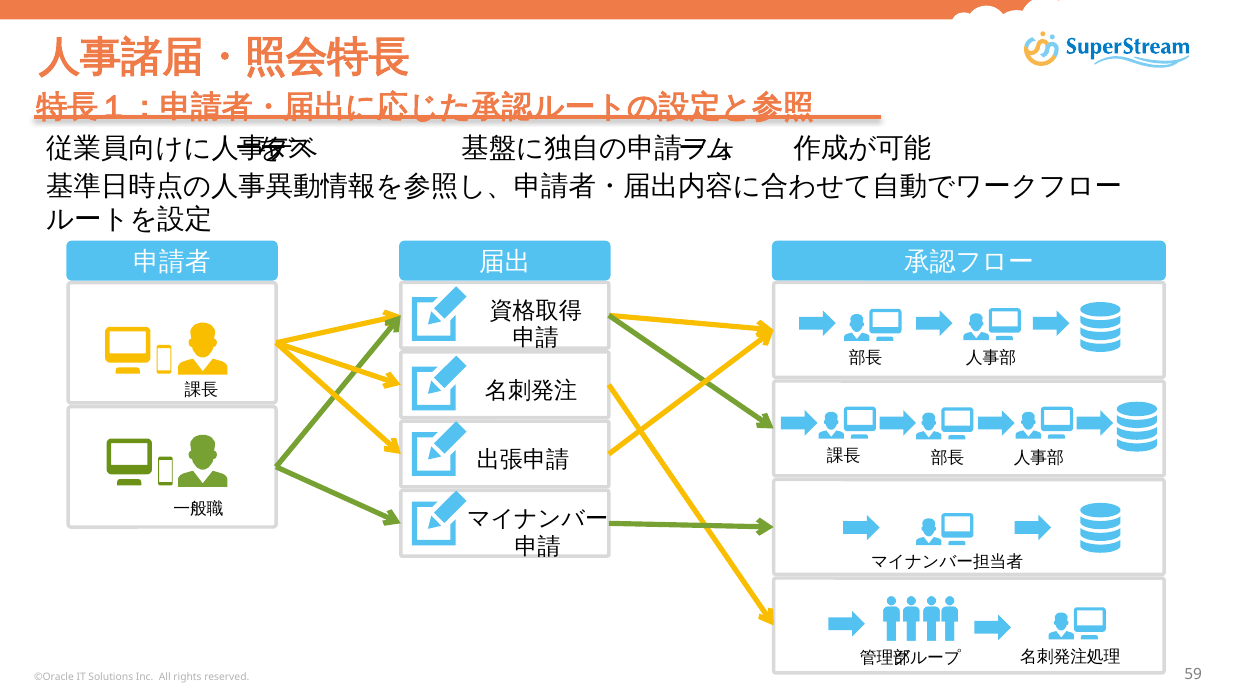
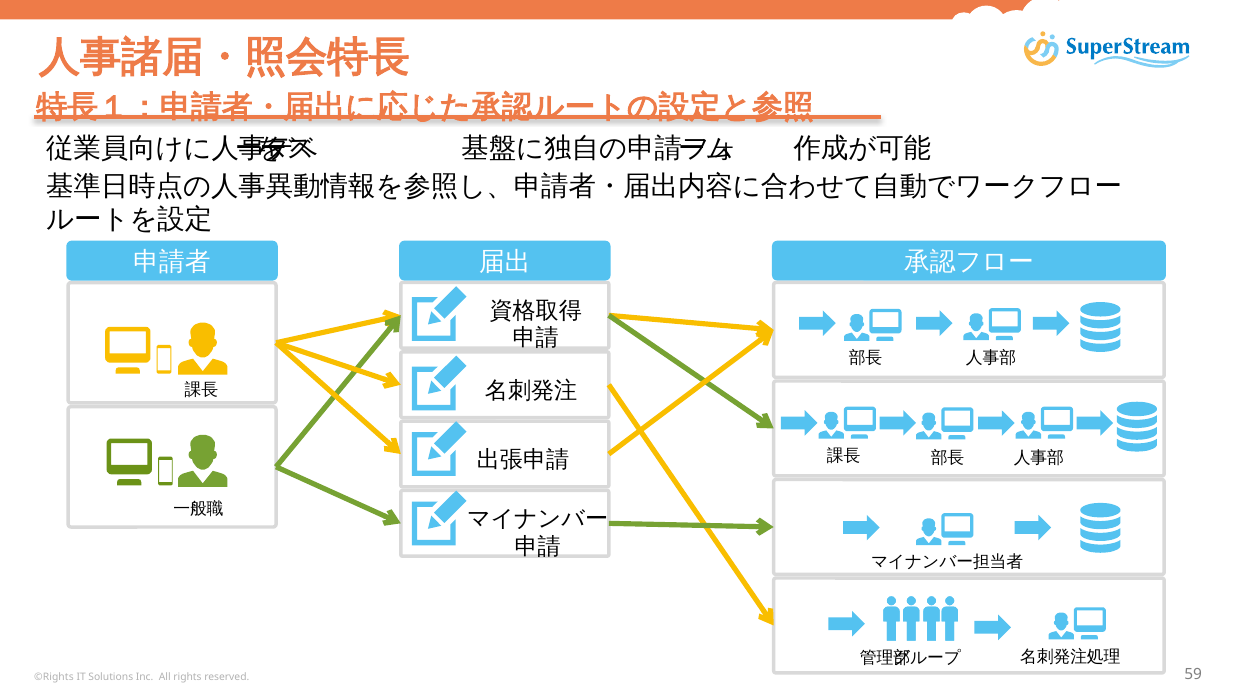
©Oracle: ©Oracle -> ©Rights
